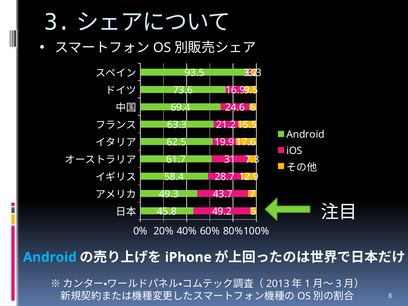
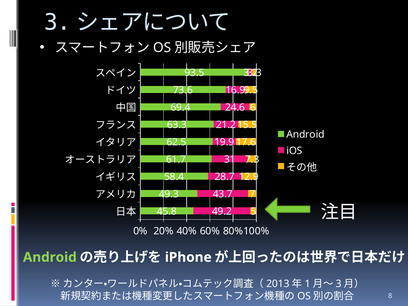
Android at (50, 257) colour: light blue -> light green
